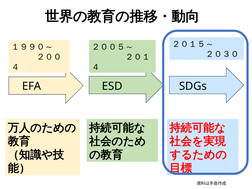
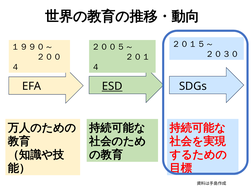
ESD underline: none -> present
